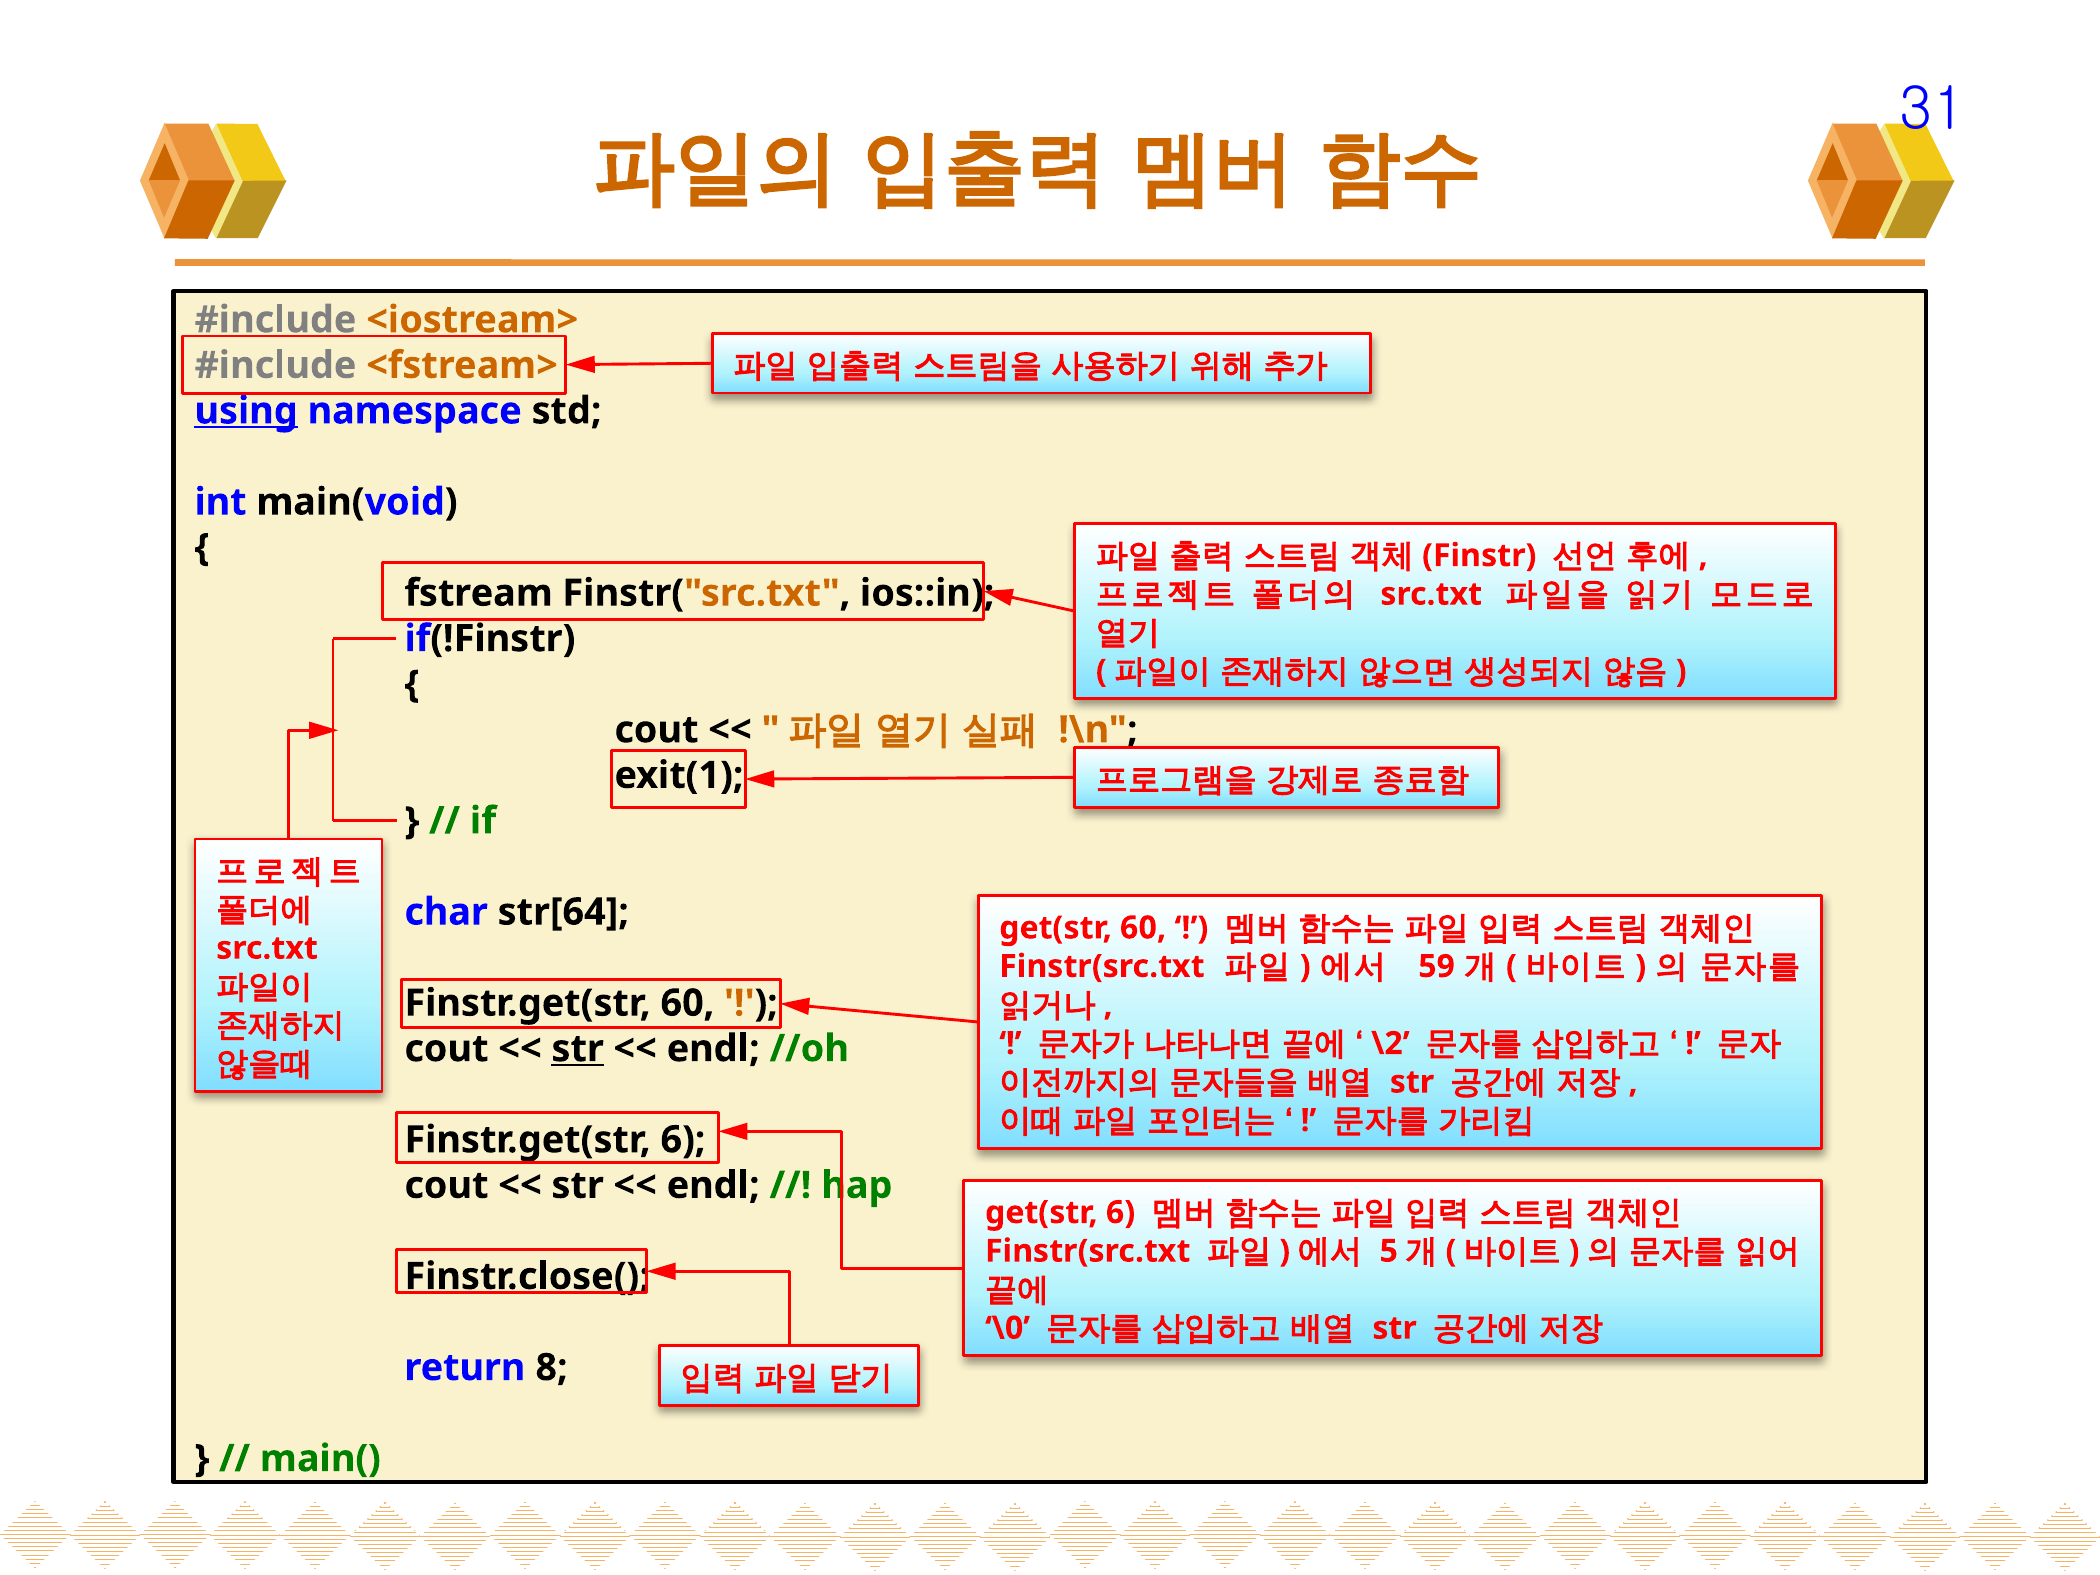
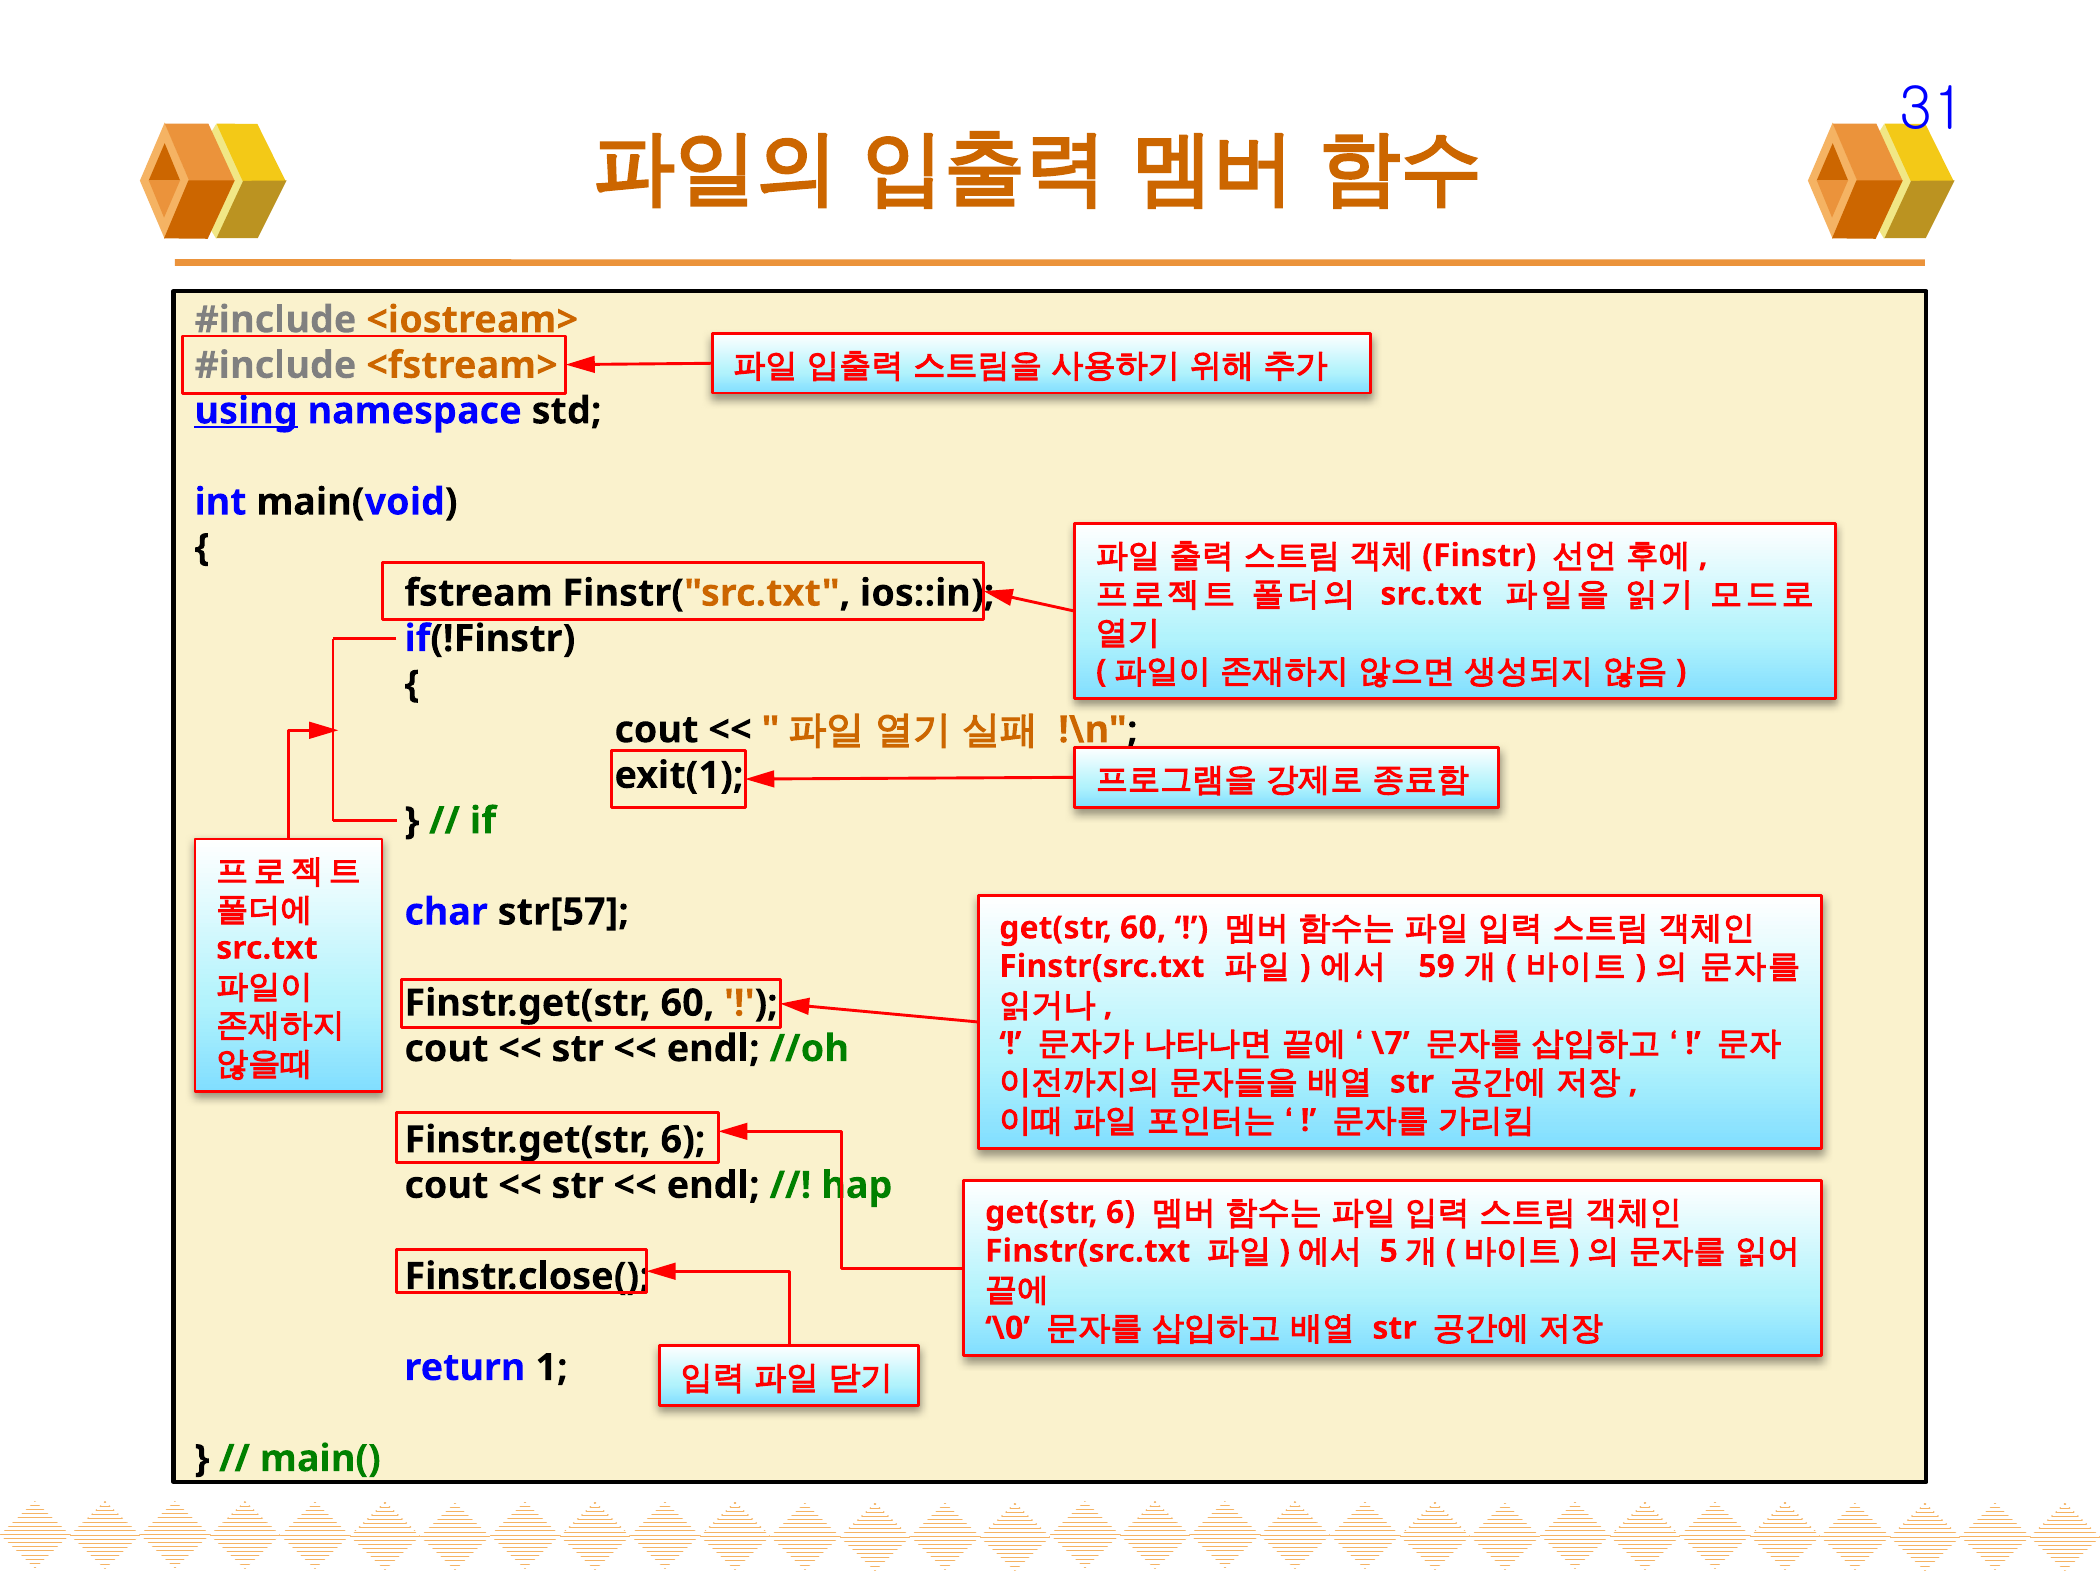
str[64: str[64 -> str[57
\2: \2 -> \7
str at (578, 1049) underline: present -> none
8: 8 -> 1
